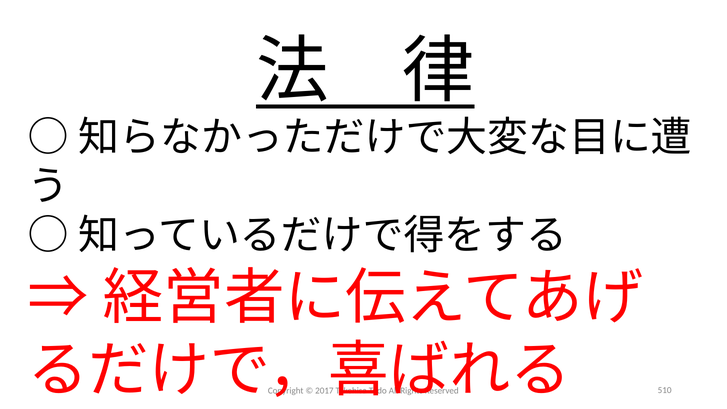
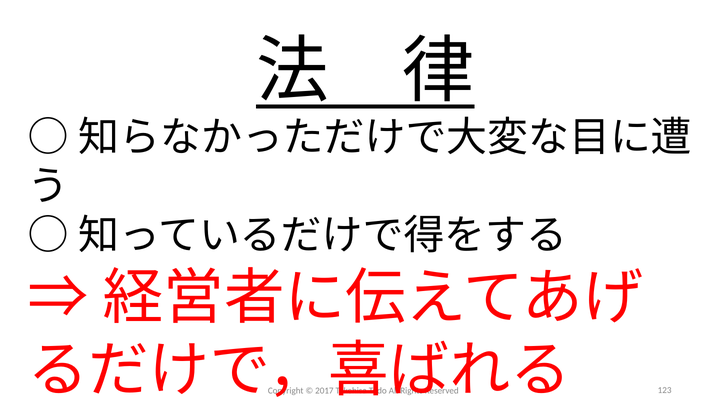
510: 510 -> 123
